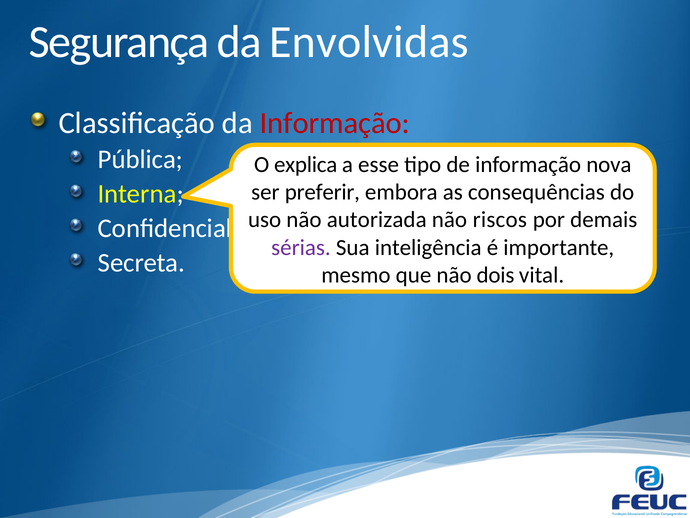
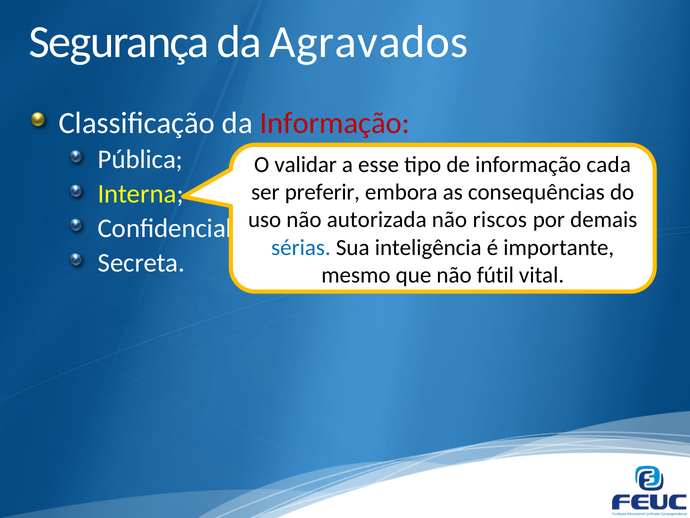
Envolvidas: Envolvidas -> Agravados
explica: explica -> validar
nova: nova -> cada
sérias colour: purple -> blue
dois: dois -> fútil
